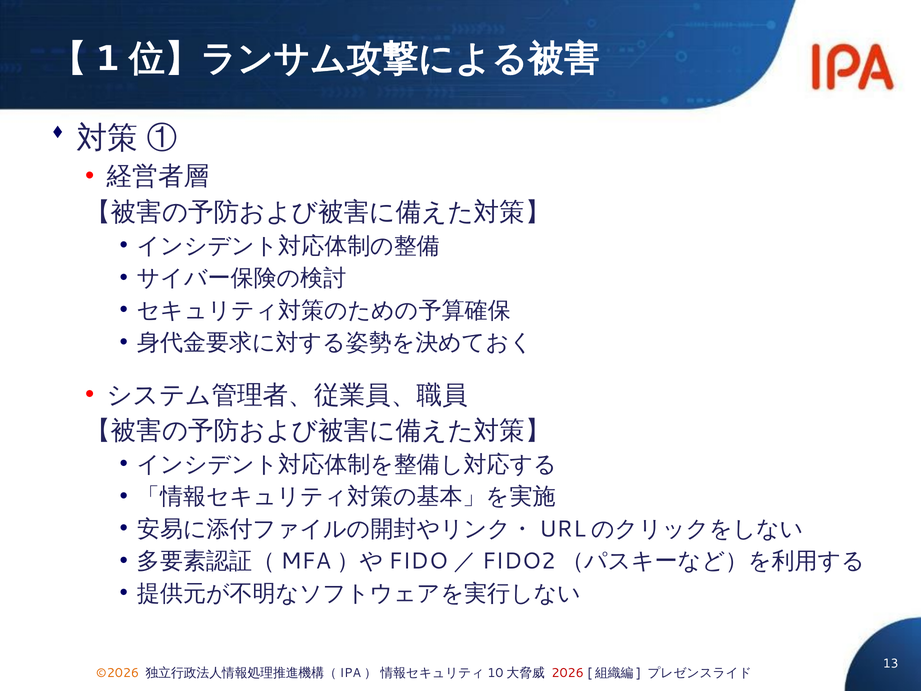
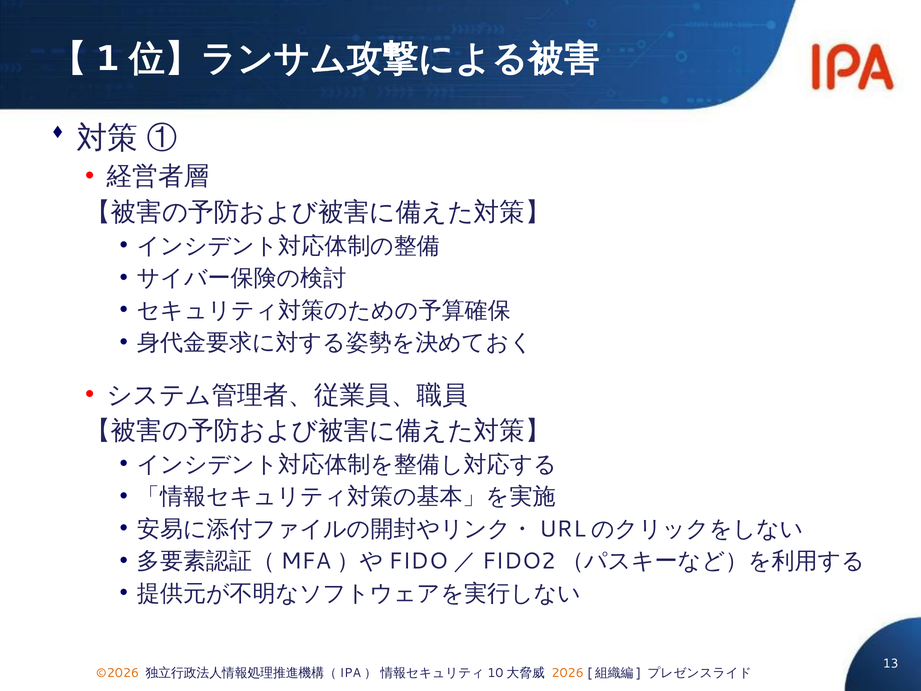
2026 colour: red -> orange
